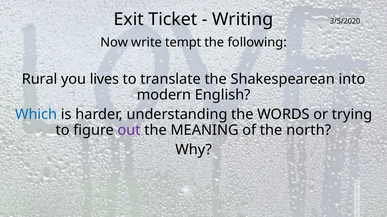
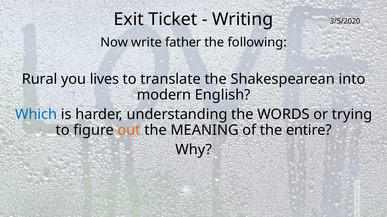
tempt: tempt -> father
out colour: purple -> orange
north: north -> entire
